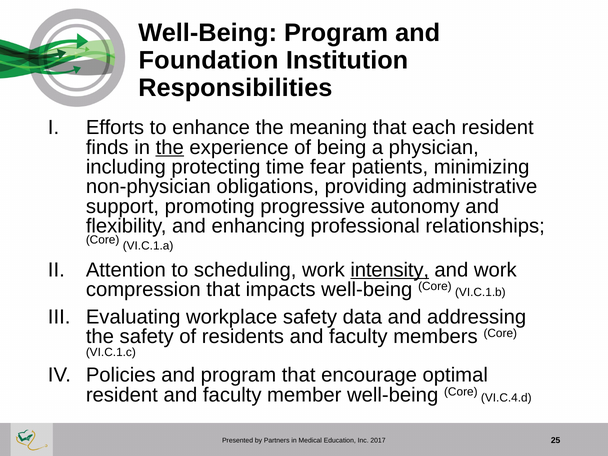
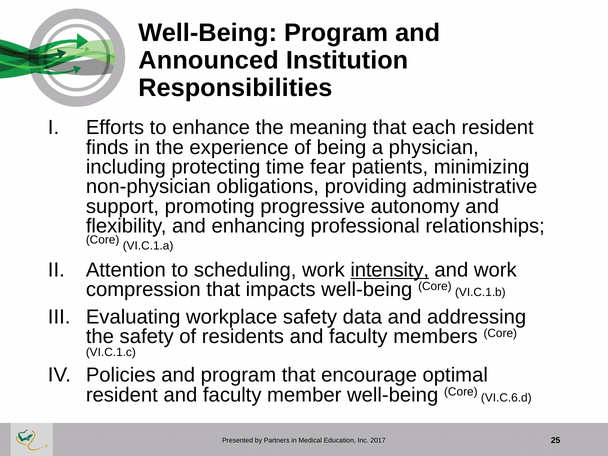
Foundation: Foundation -> Announced
the at (170, 147) underline: present -> none
VI.C.4.d: VI.C.4.d -> VI.C.6.d
